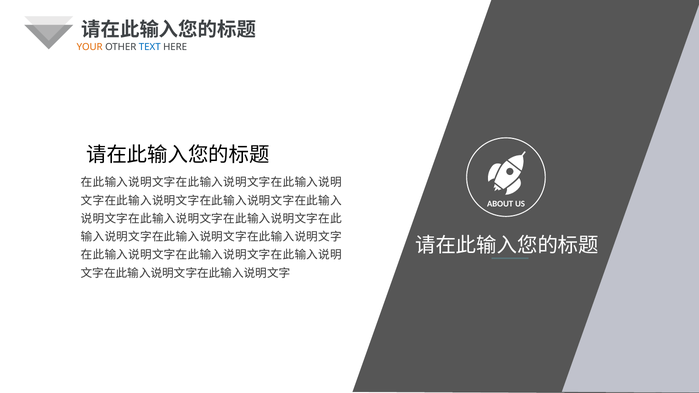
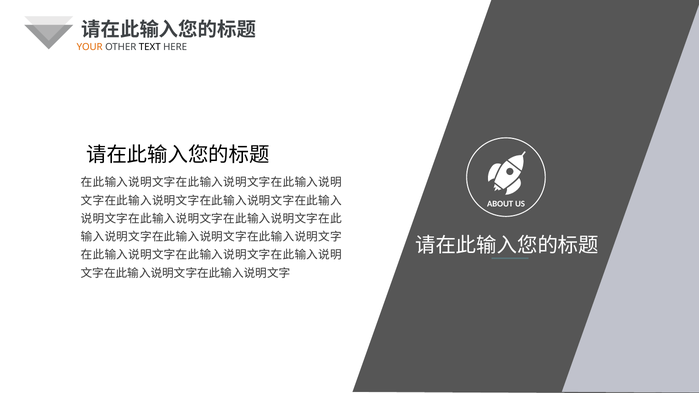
TEXT colour: blue -> black
